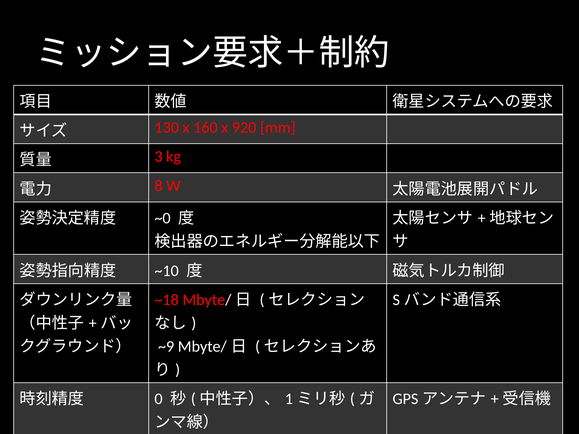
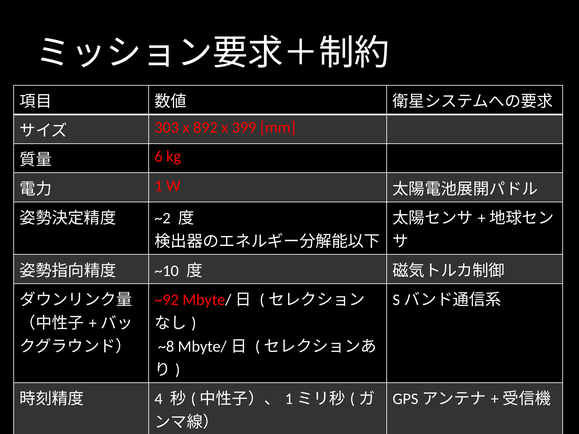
130: 130 -> 303
160: 160 -> 892
920: 920 -> 399
3: 3 -> 6
8: 8 -> 1
~0: ~0 -> ~2
~18: ~18 -> ~92
~9: ~9 -> ~8
0: 0 -> 4
